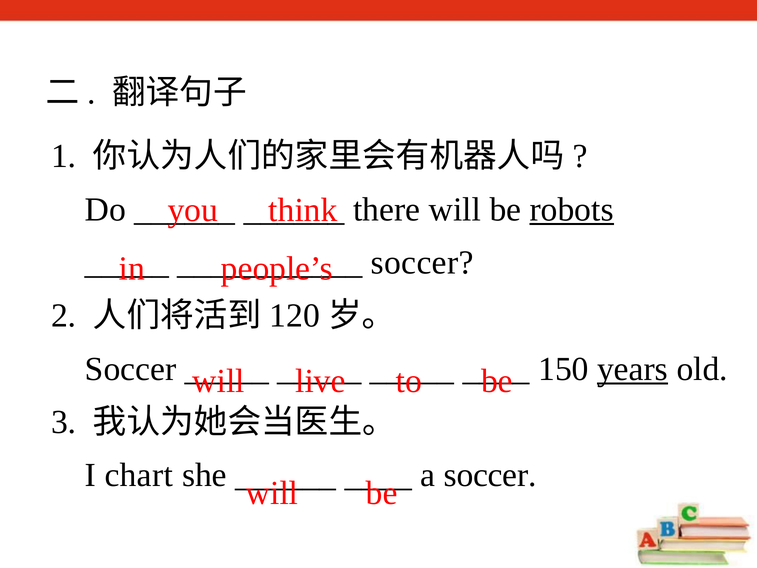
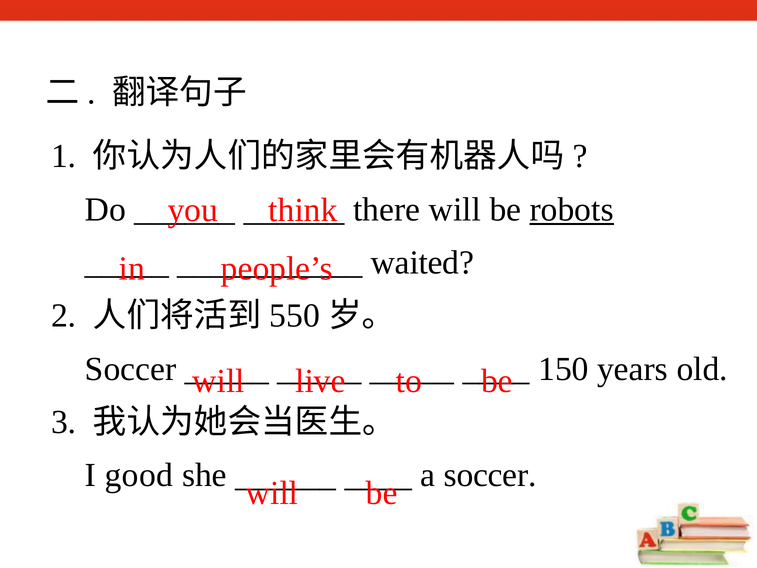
soccer at (422, 262): soccer -> waited
120: 120 -> 550
years underline: present -> none
chart: chart -> good
